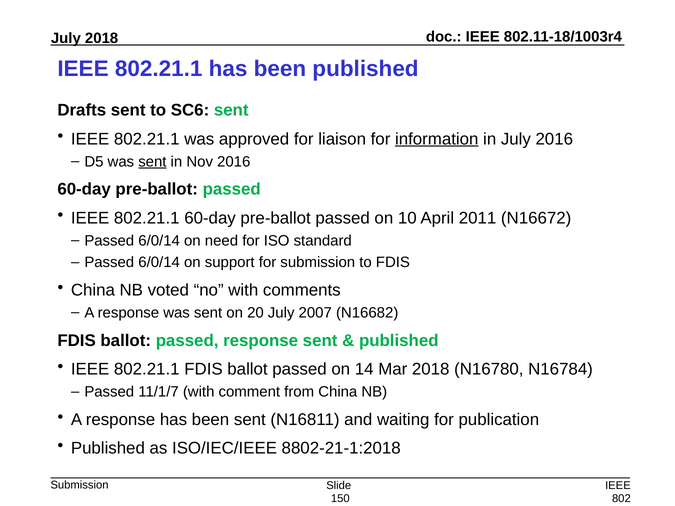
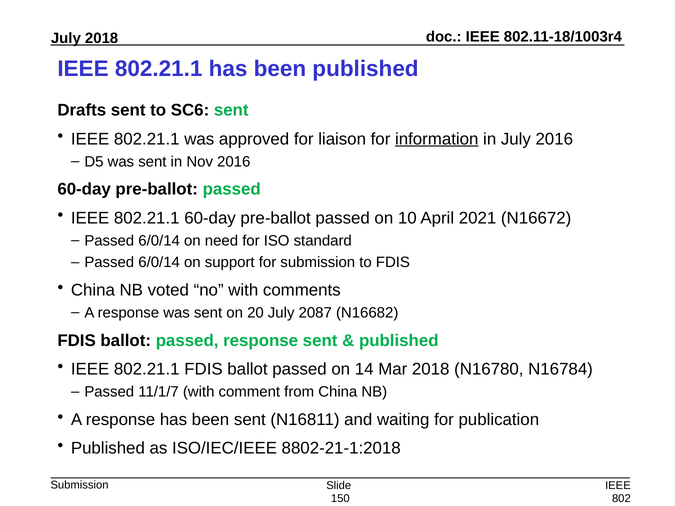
sent at (152, 162) underline: present -> none
2011: 2011 -> 2021
2007: 2007 -> 2087
